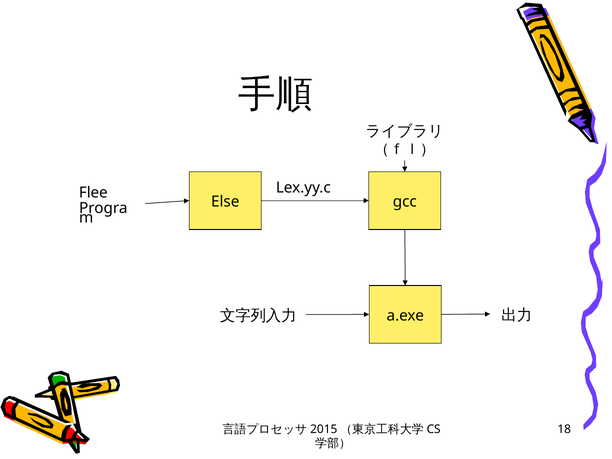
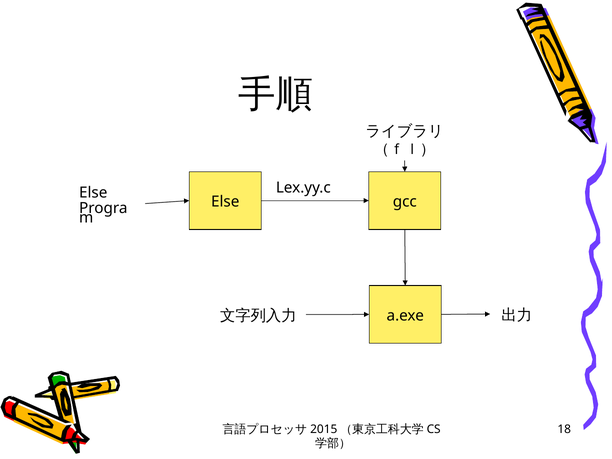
Flee at (93, 193): Flee -> Else
